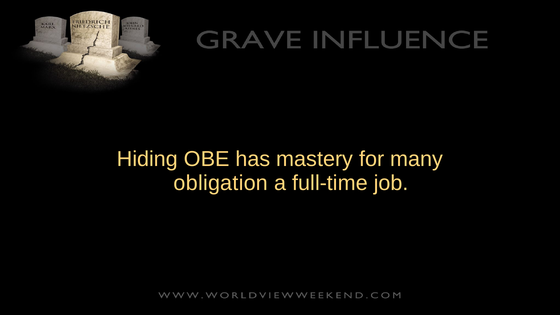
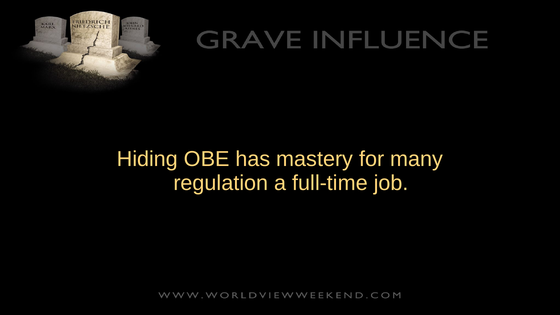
obligation: obligation -> regulation
